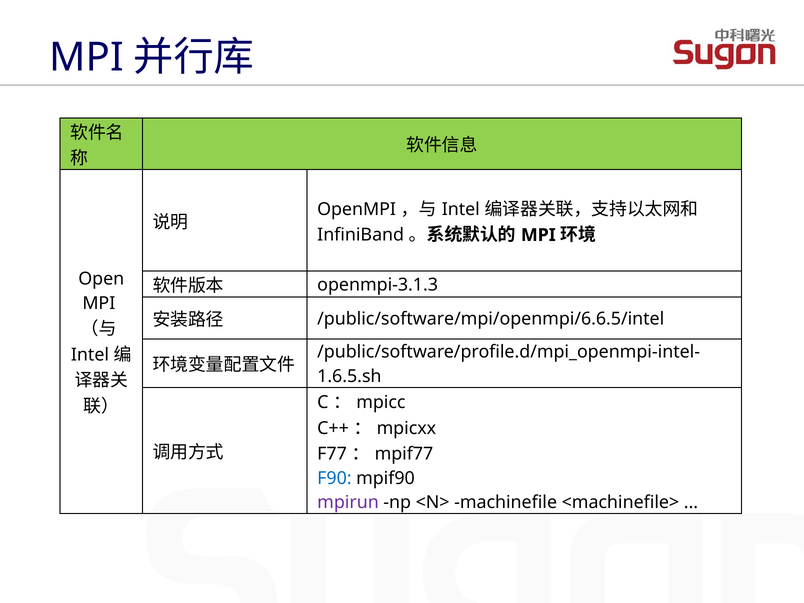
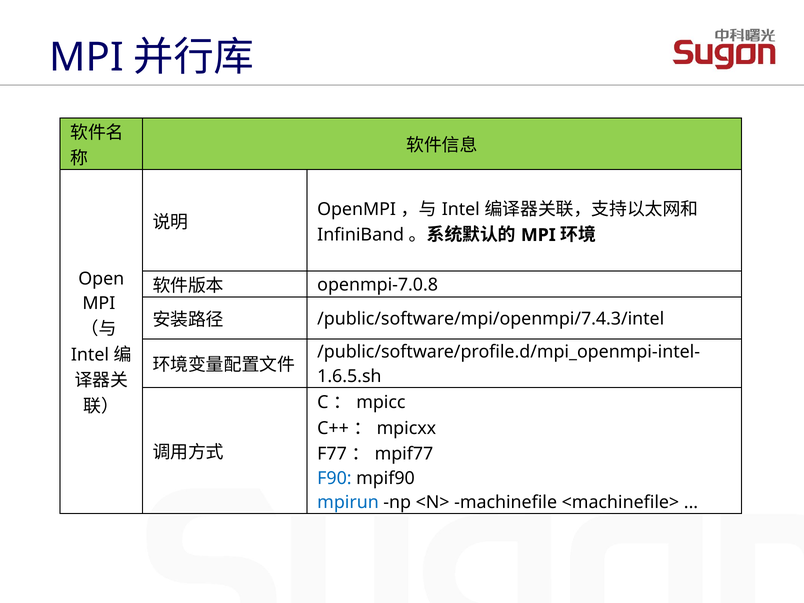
openmpi-3.1.3: openmpi-3.1.3 -> openmpi-7.0.8
/public/software/mpi/openmpi/6.6.5/intel: /public/software/mpi/openmpi/6.6.5/intel -> /public/software/mpi/openmpi/7.4.3/intel
mpirun colour: purple -> blue
